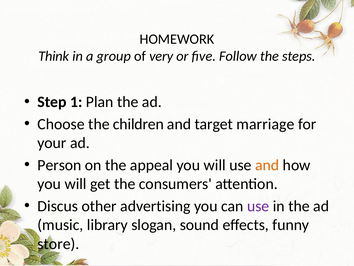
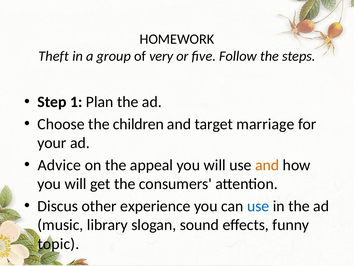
Think: Think -> Theft
Person: Person -> Advice
advertising: advertising -> experience
use at (258, 206) colour: purple -> blue
store: store -> topic
